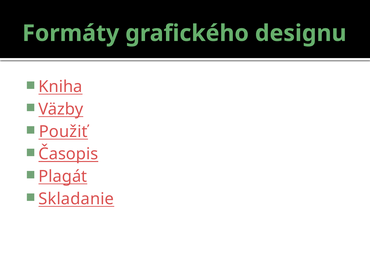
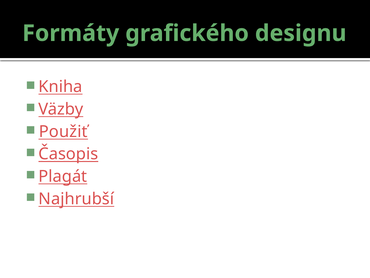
Skladanie: Skladanie -> Najhrubší
